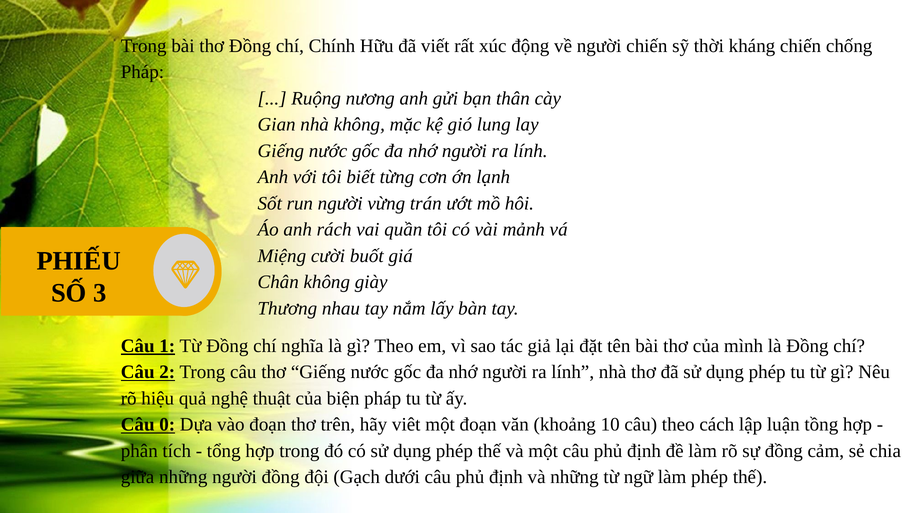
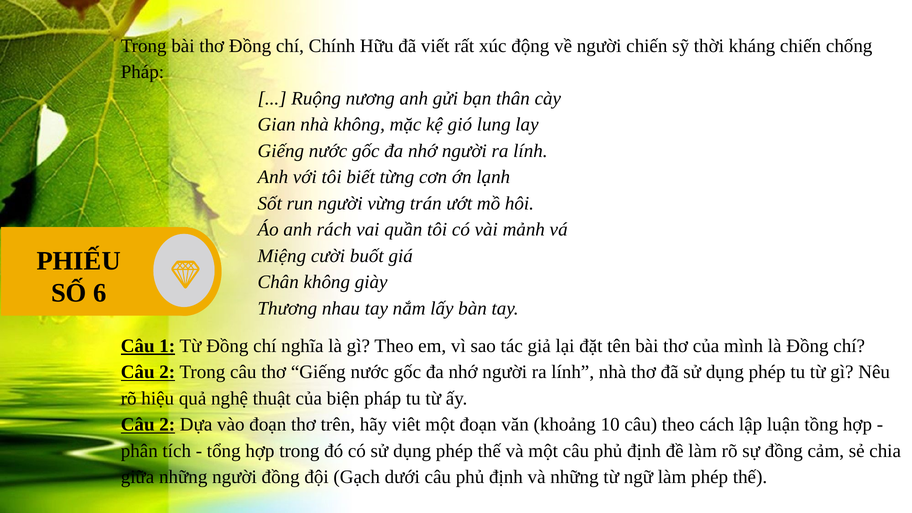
3: 3 -> 6
0 at (167, 425): 0 -> 2
